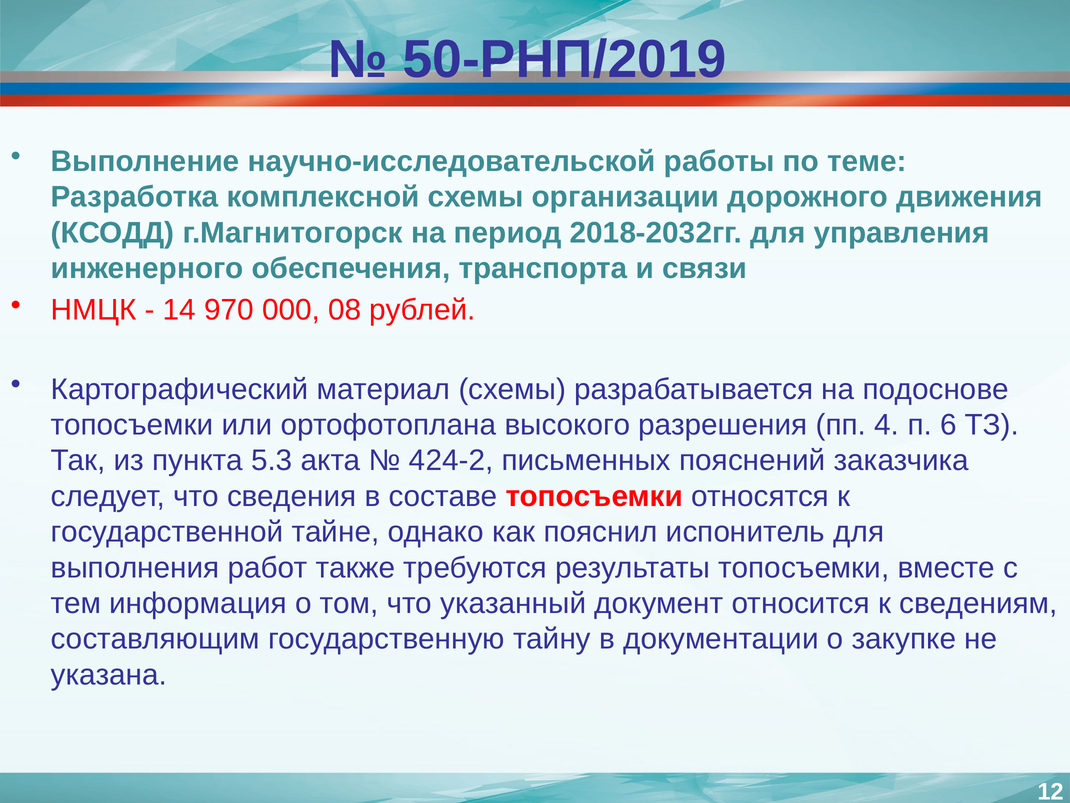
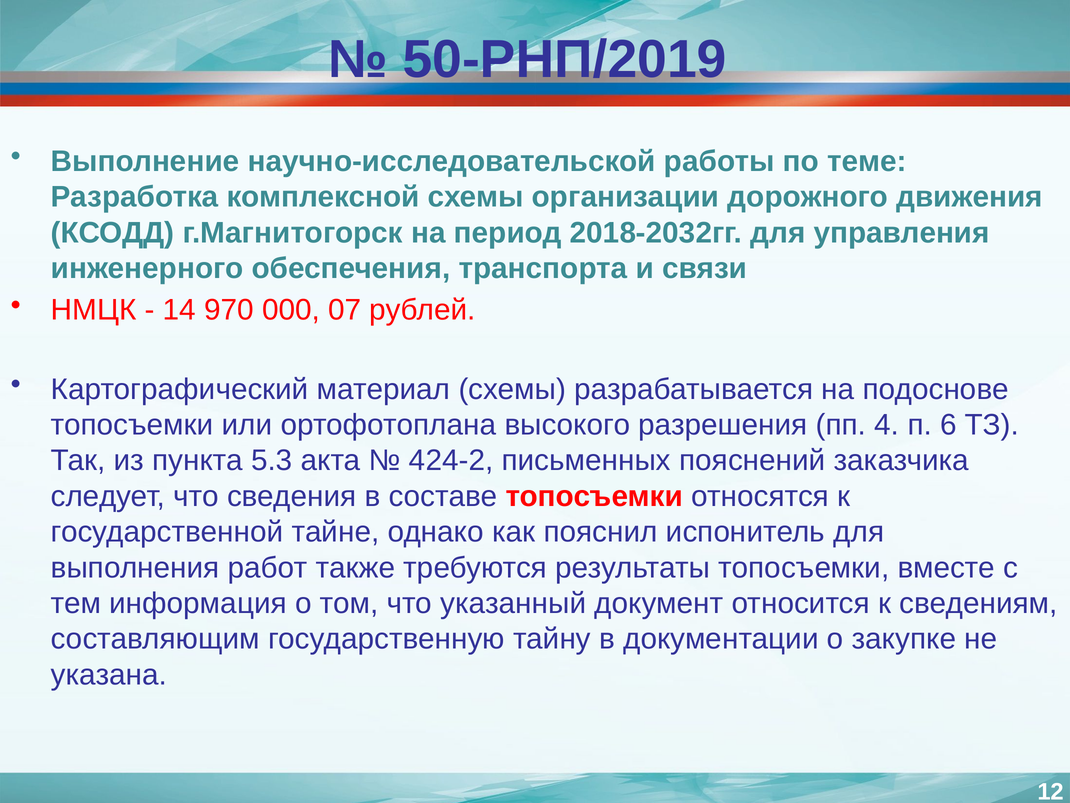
08: 08 -> 07
